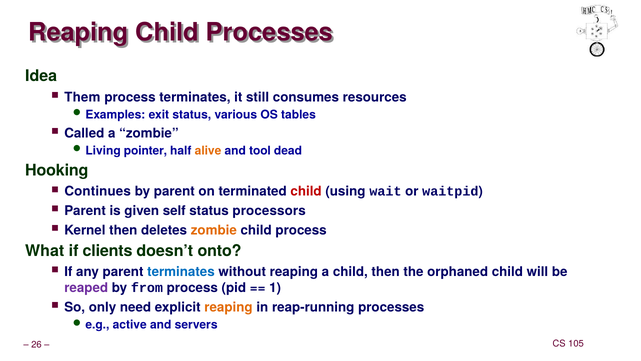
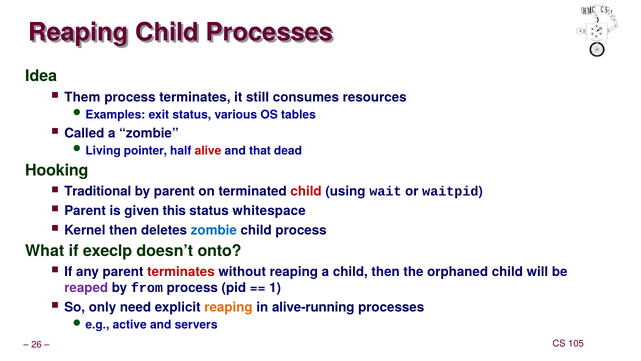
alive colour: orange -> red
tool: tool -> that
Continues: Continues -> Traditional
self: self -> this
processors: processors -> whitespace
zombie at (214, 230) colour: orange -> blue
clients: clients -> execlp
terminates at (181, 272) colour: blue -> red
reap-running: reap-running -> alive-running
